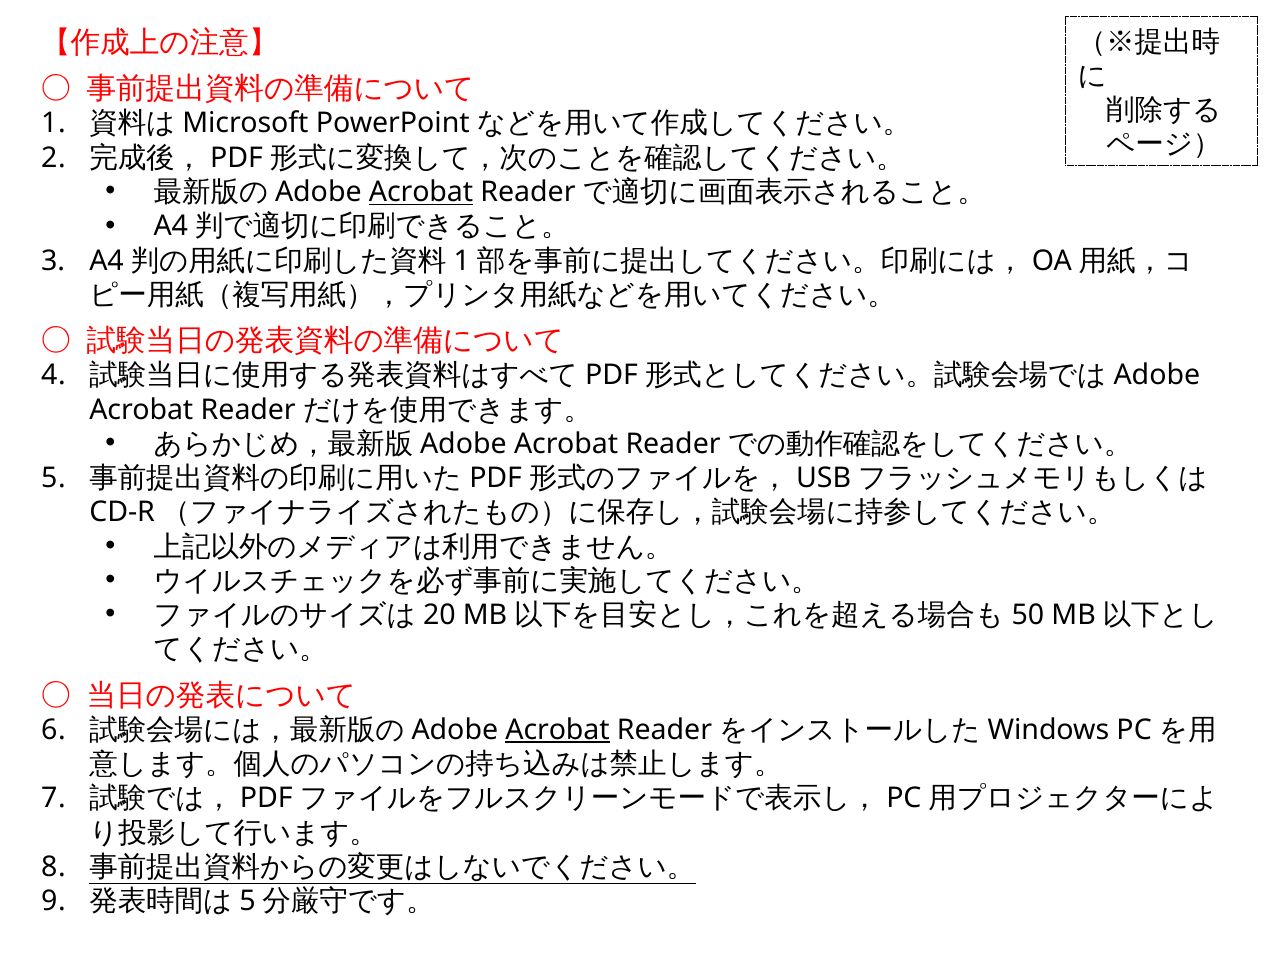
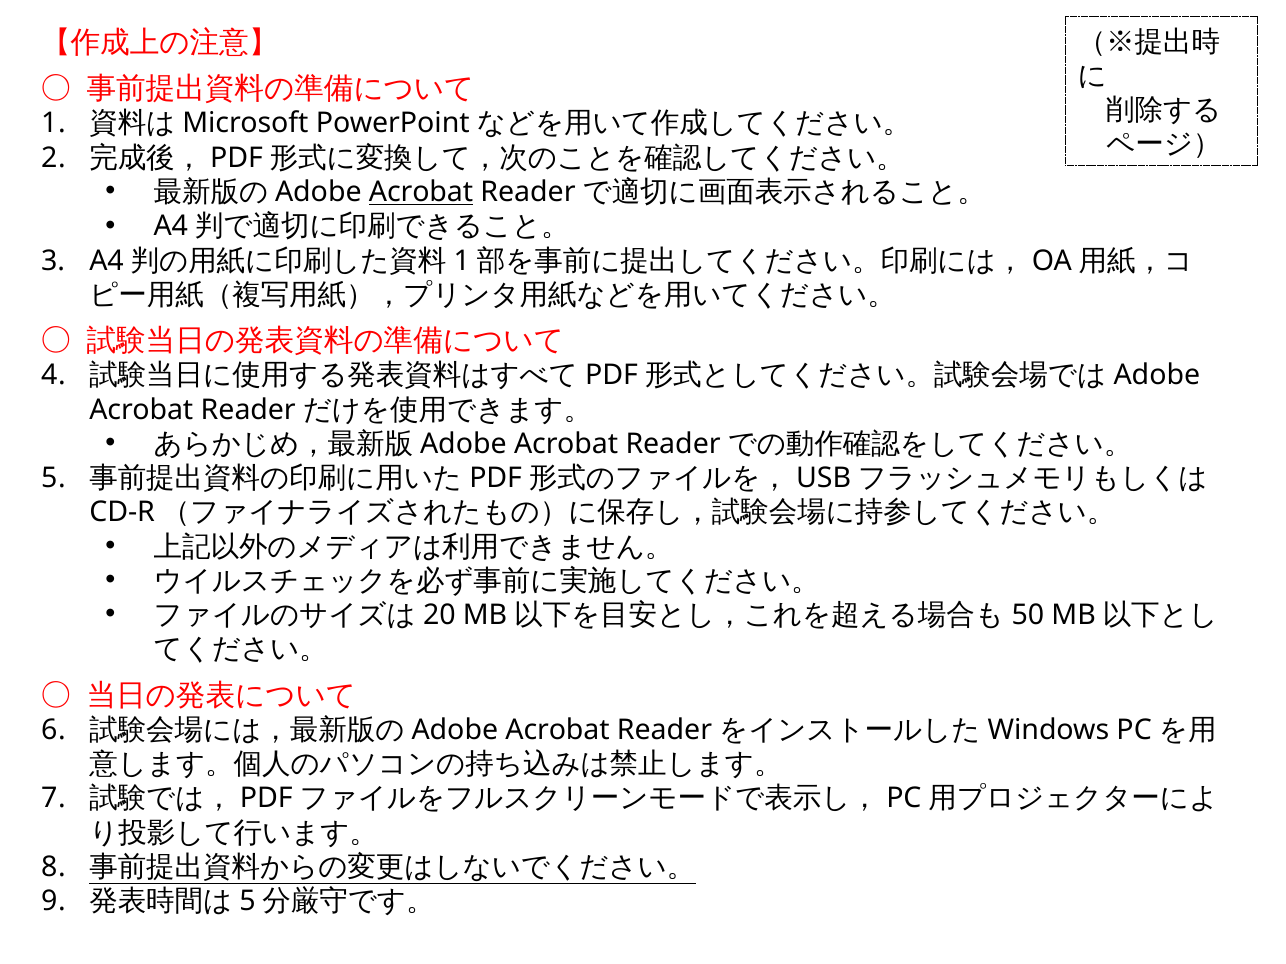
Acrobat at (558, 730) underline: present -> none
